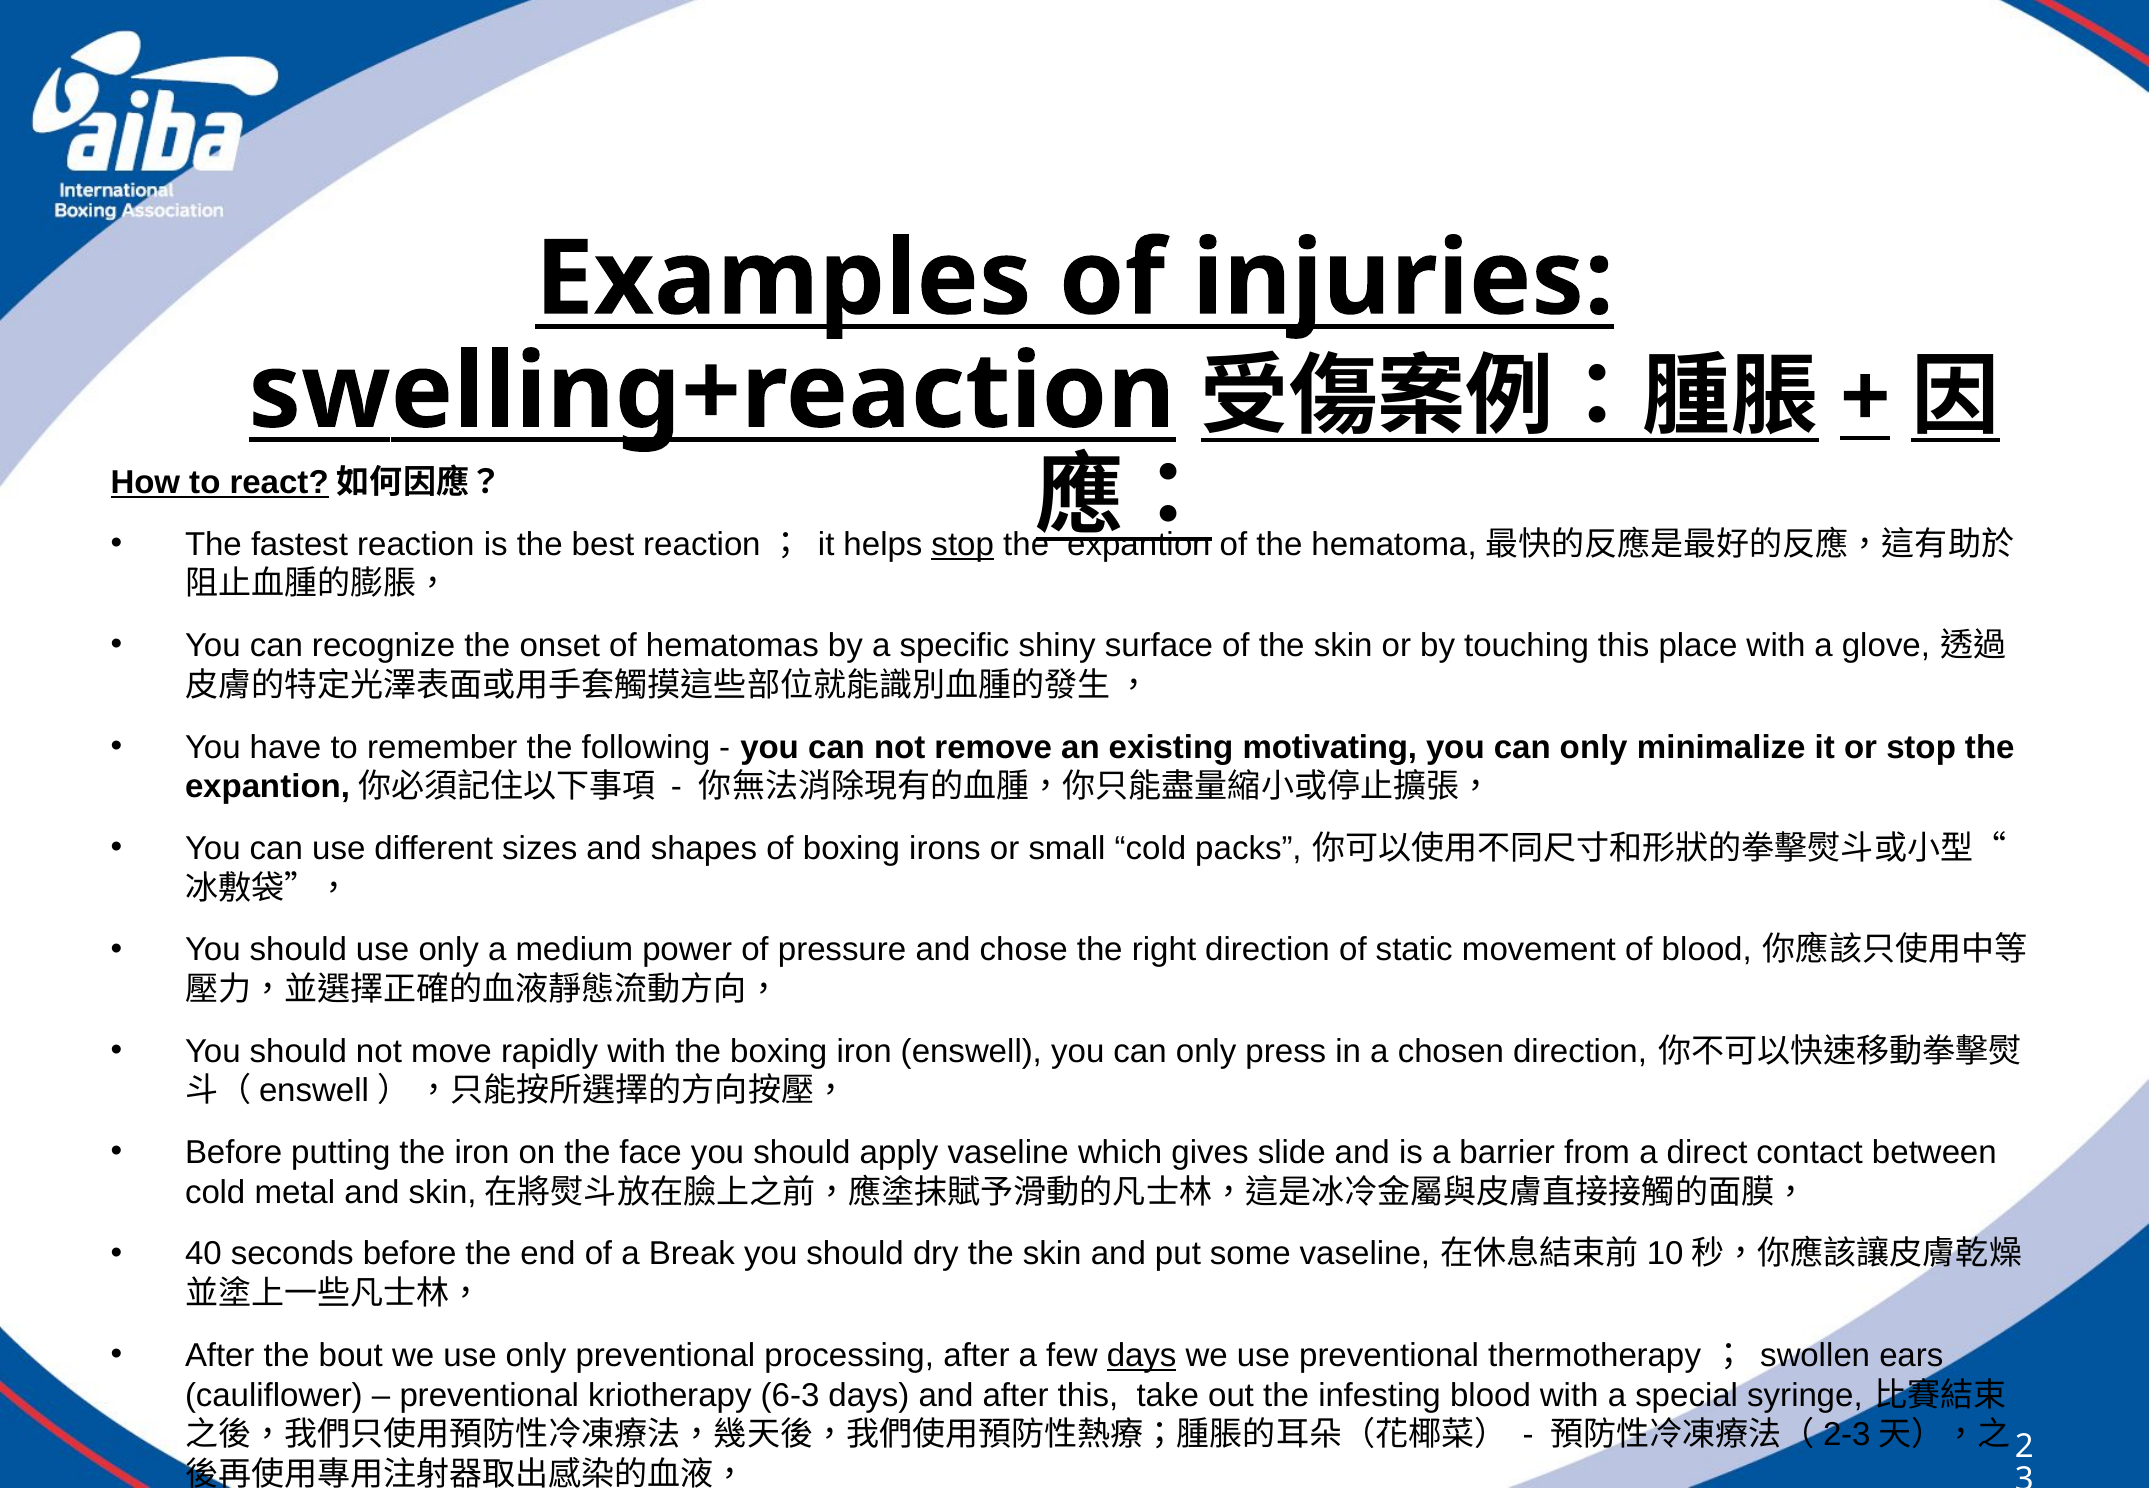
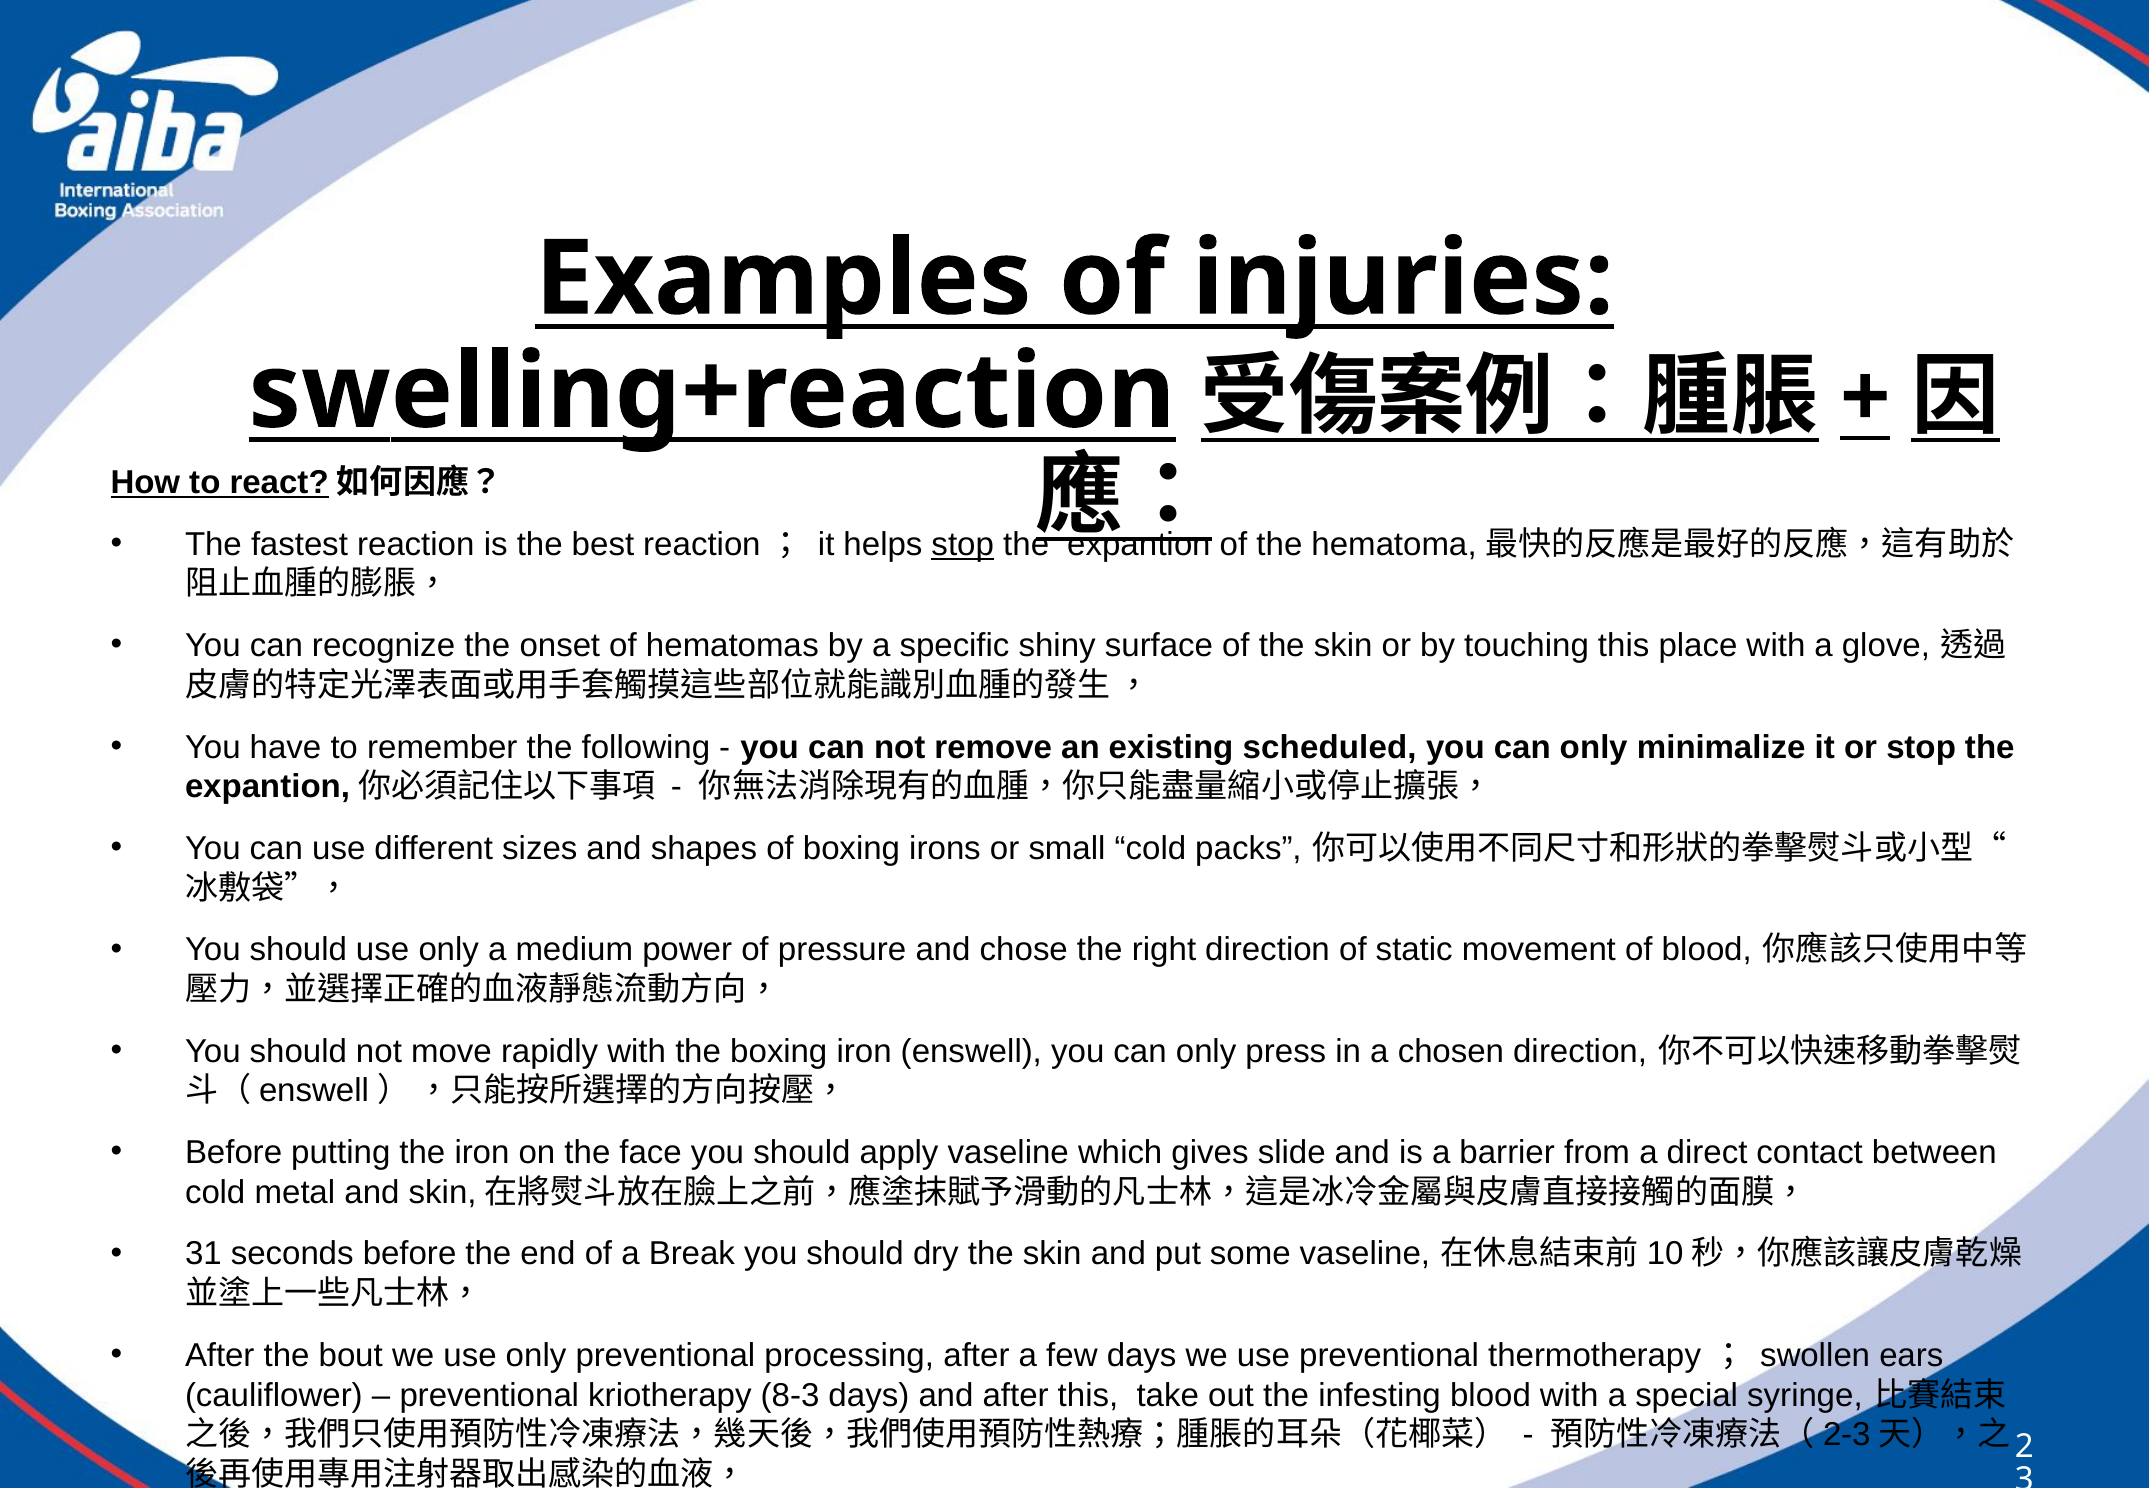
motivating: motivating -> scheduled
40: 40 -> 31
days at (1142, 1355) underline: present -> none
6-3: 6-3 -> 8-3
